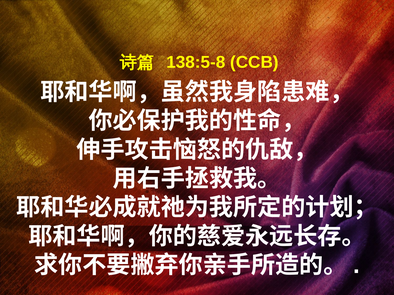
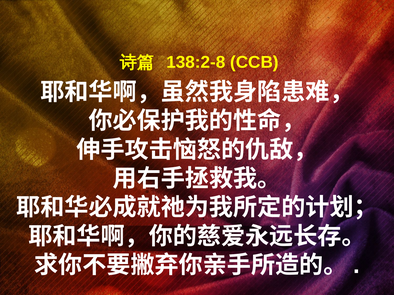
138:5-8: 138:5-8 -> 138:2-8
